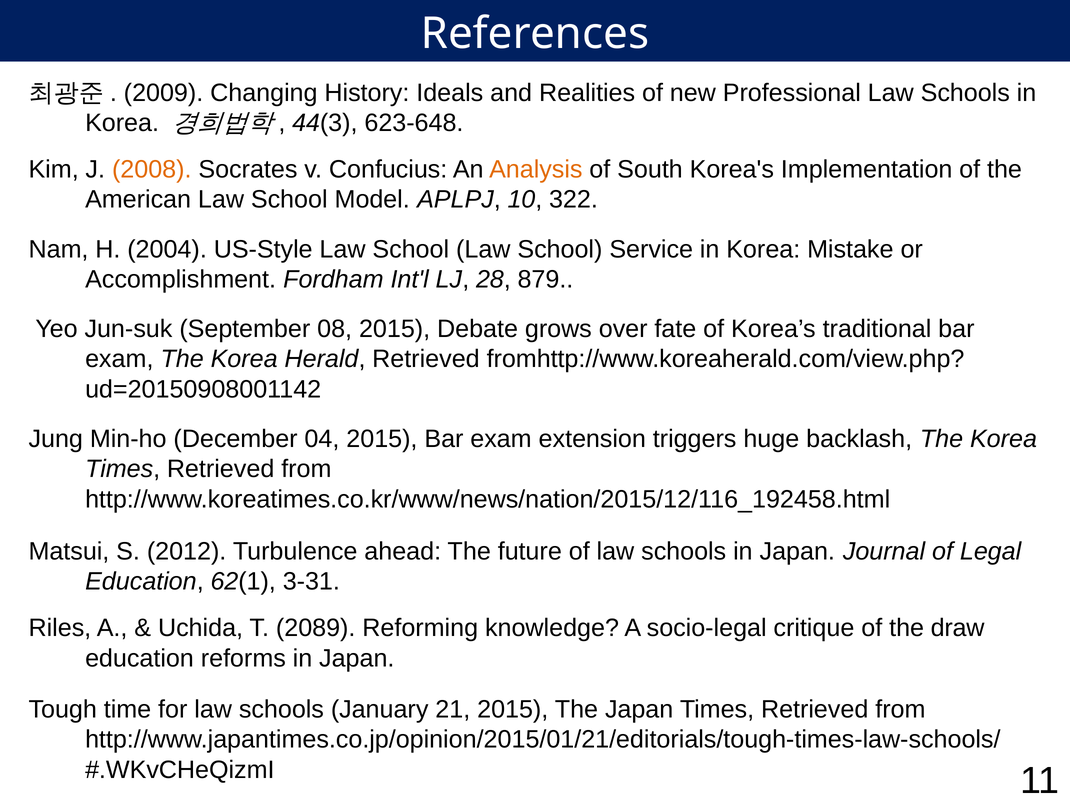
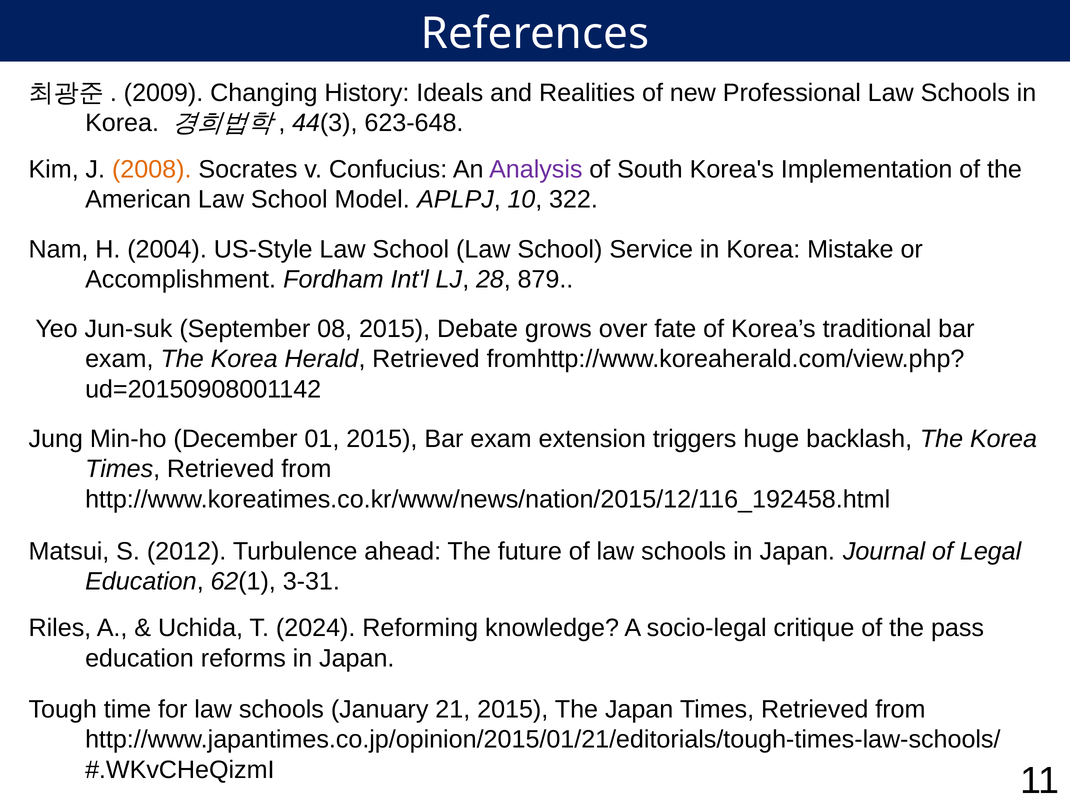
Analysis colour: orange -> purple
04: 04 -> 01
2089: 2089 -> 2024
draw: draw -> pass
